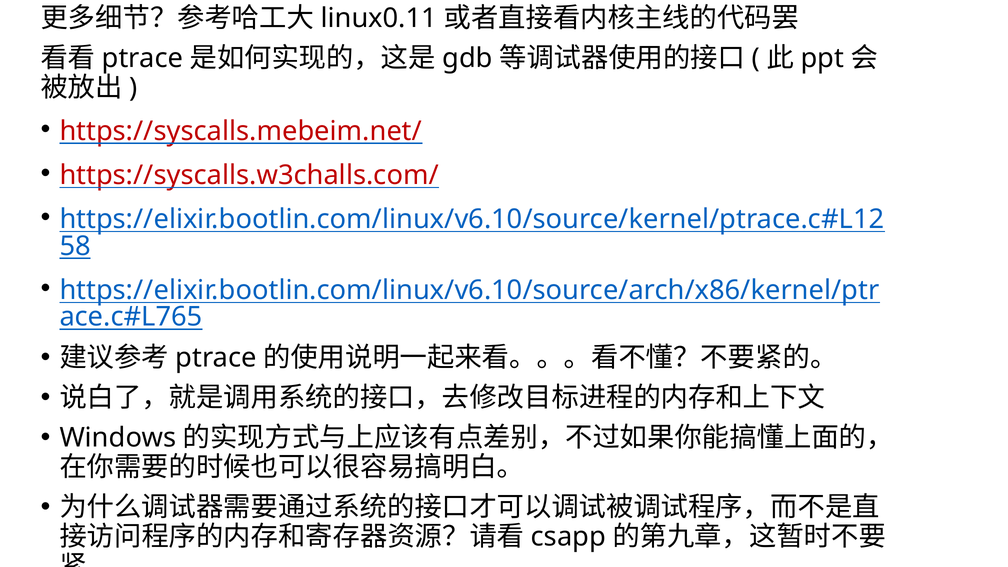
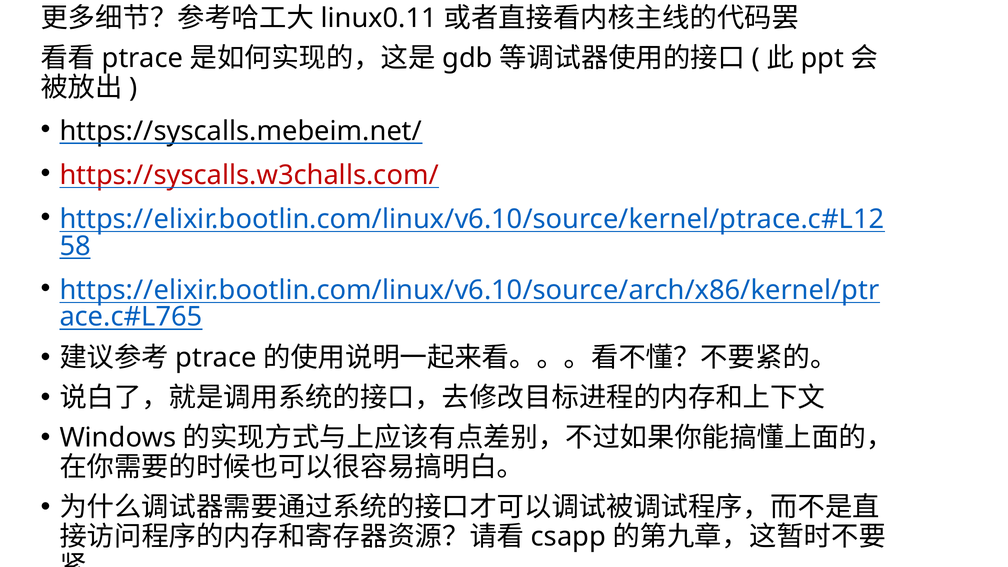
https://syscalls.mebeim.net/ colour: red -> black
